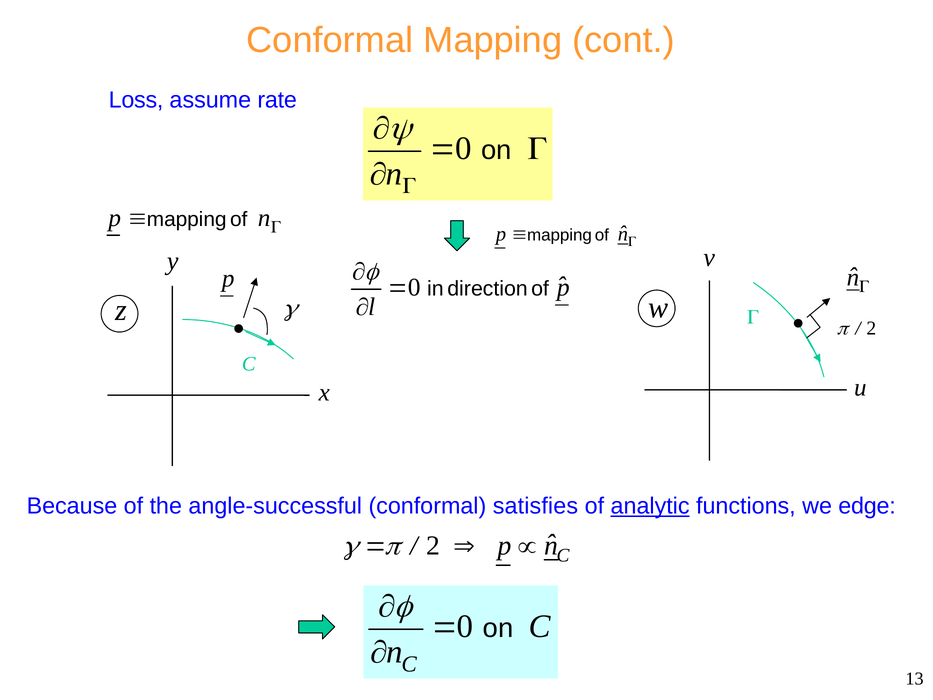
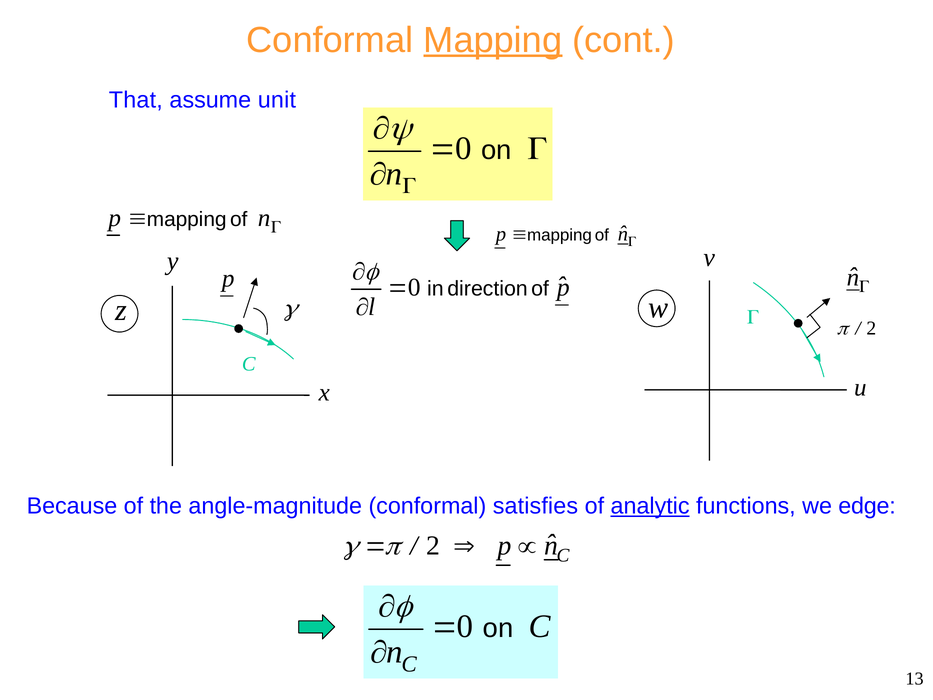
Mapping underline: none -> present
Loss: Loss -> That
rate: rate -> unit
angle-successful: angle-successful -> angle-magnitude
